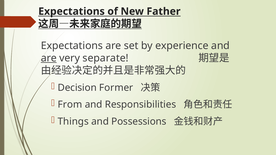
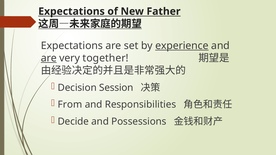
experience underline: none -> present
separate: separate -> together
Former: Former -> Session
Things: Things -> Decide
